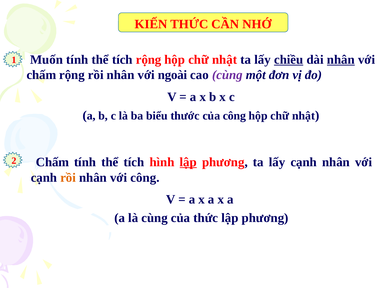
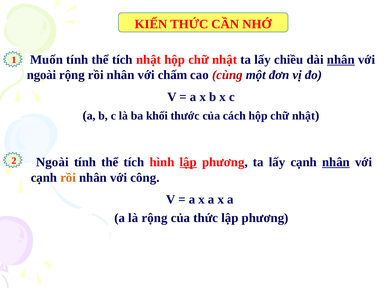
tích rộng: rộng -> nhật
chiều underline: present -> none
chấm at (41, 75): chấm -> ngoài
ngoài: ngoài -> chấm
cùng at (227, 75) colour: purple -> red
biểu: biểu -> khối
của công: công -> cách
Chấm at (52, 162): Chấm -> Ngoài
nhân at (336, 162) underline: none -> present
là cùng: cùng -> rộng
